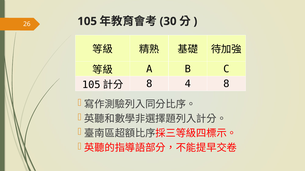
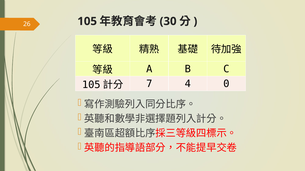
8 at (149, 84): 8 -> 7
4 8: 8 -> 0
